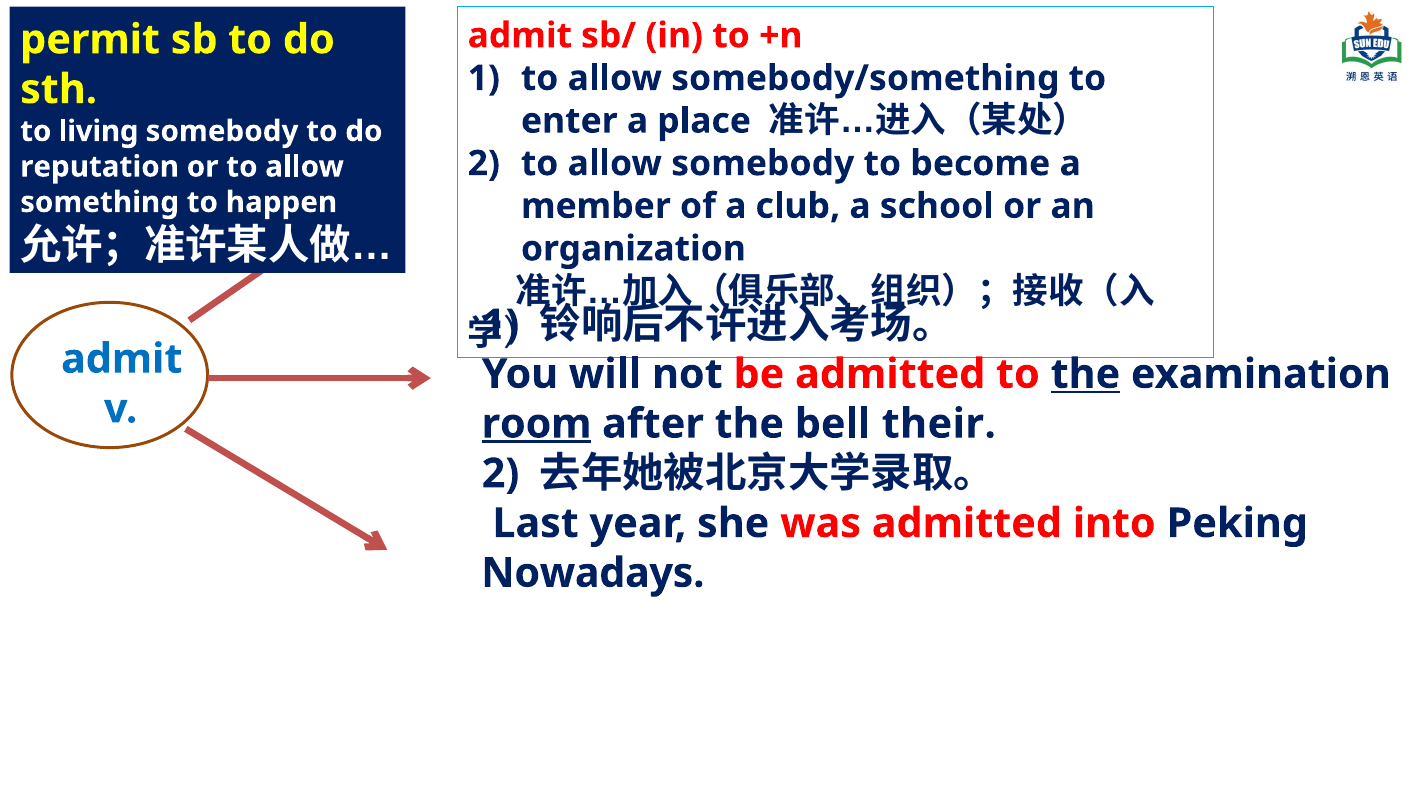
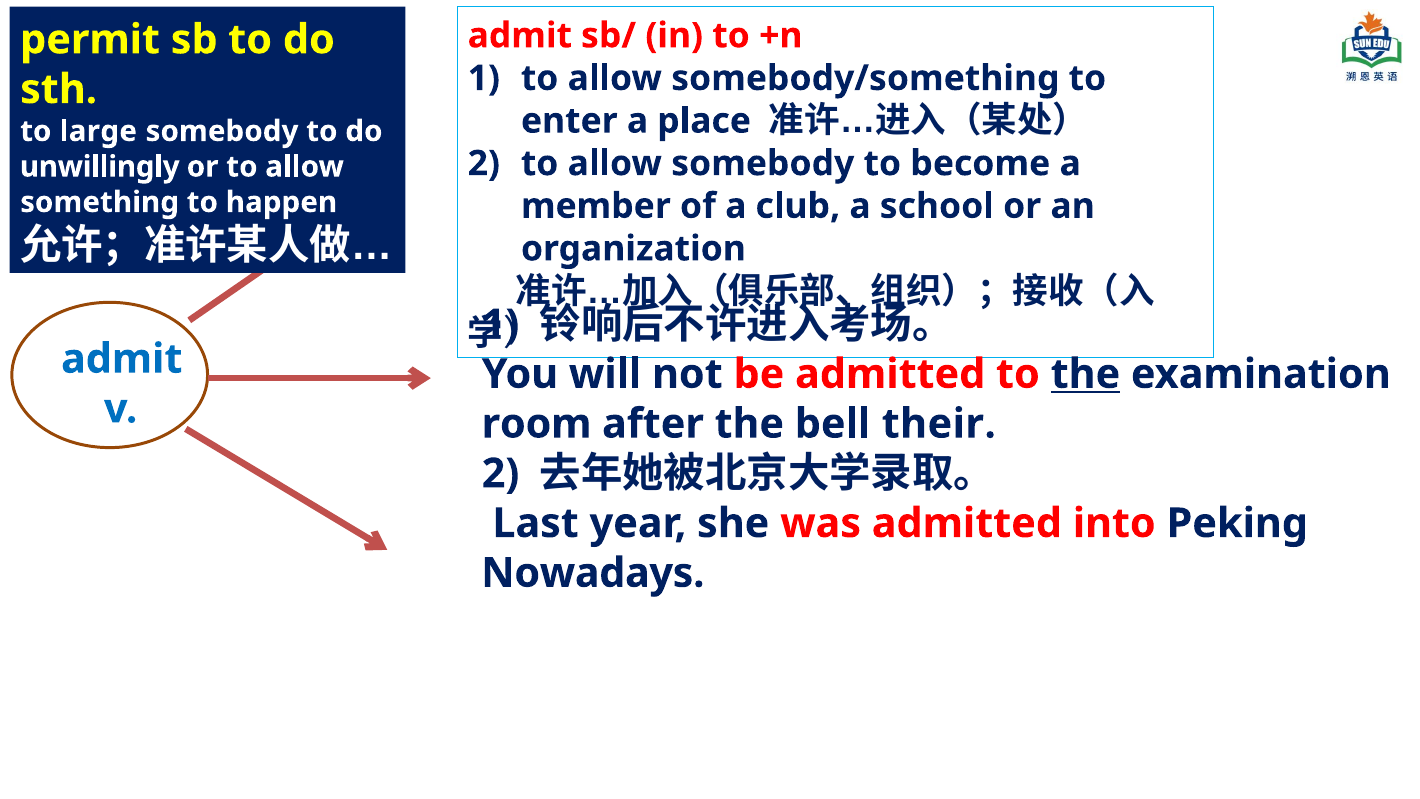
living: living -> large
reputation: reputation -> unwillingly
room underline: present -> none
